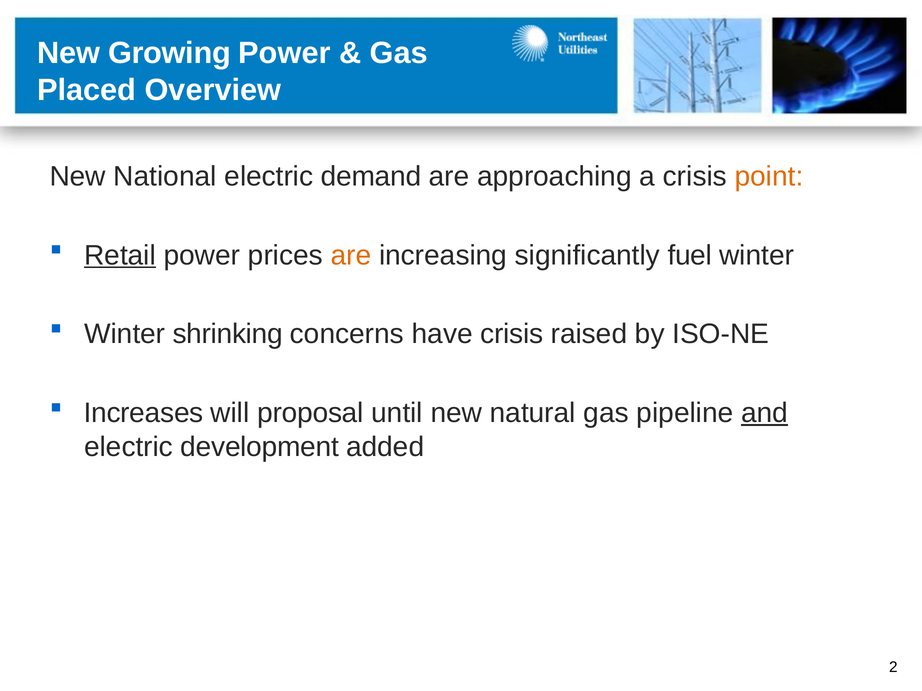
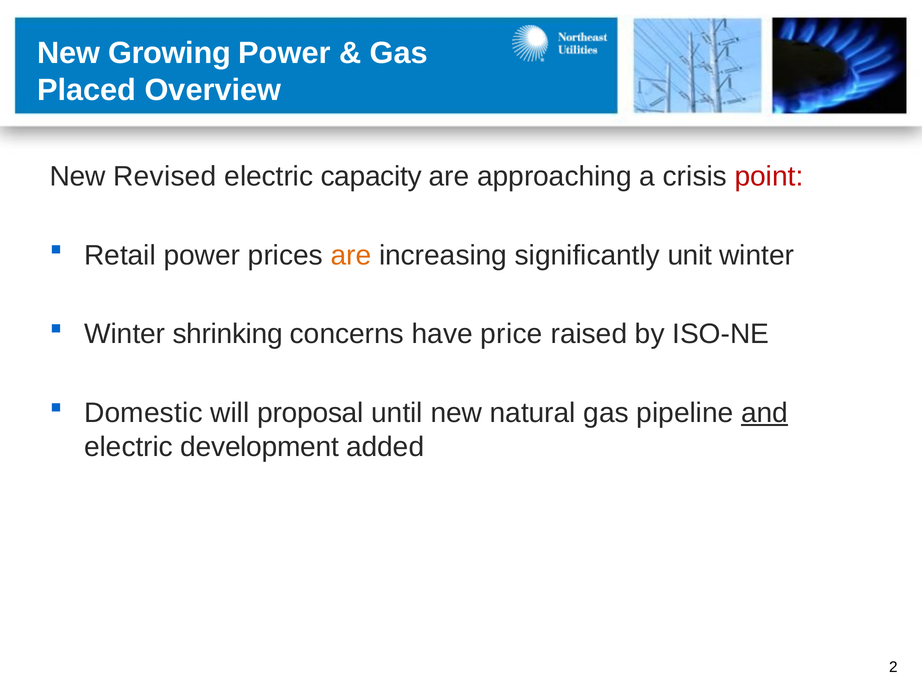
National: National -> Revised
demand: demand -> capacity
point colour: orange -> red
Retail underline: present -> none
fuel: fuel -> unit
have crisis: crisis -> price
Increases: Increases -> Domestic
